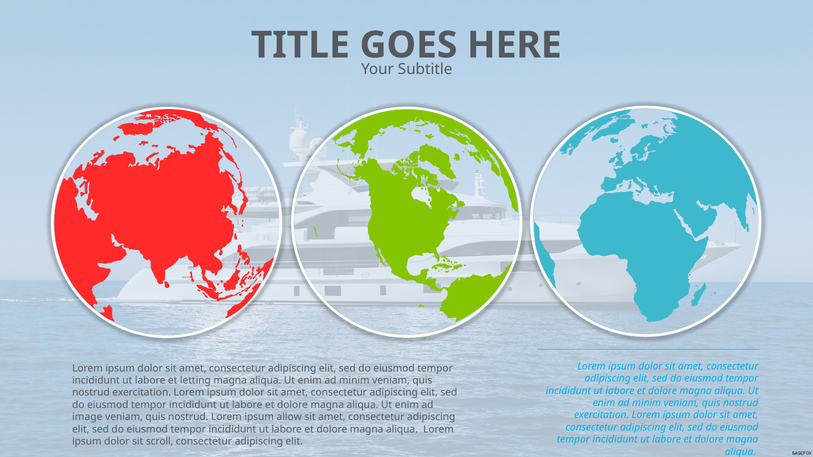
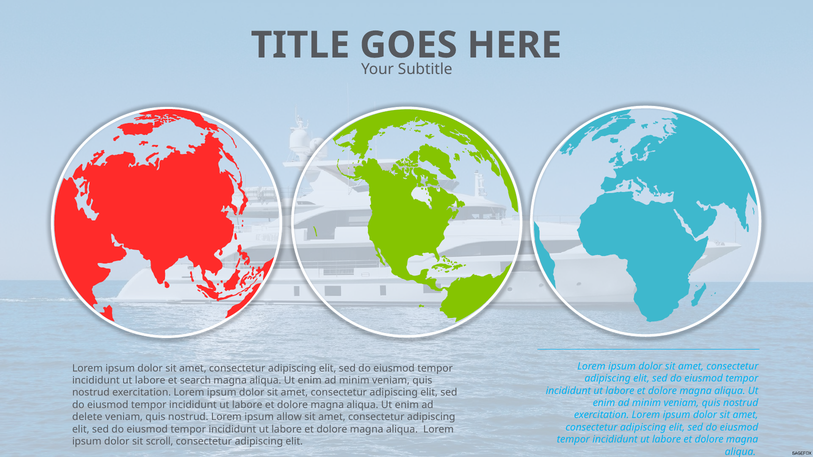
letting: letting -> search
image: image -> delete
